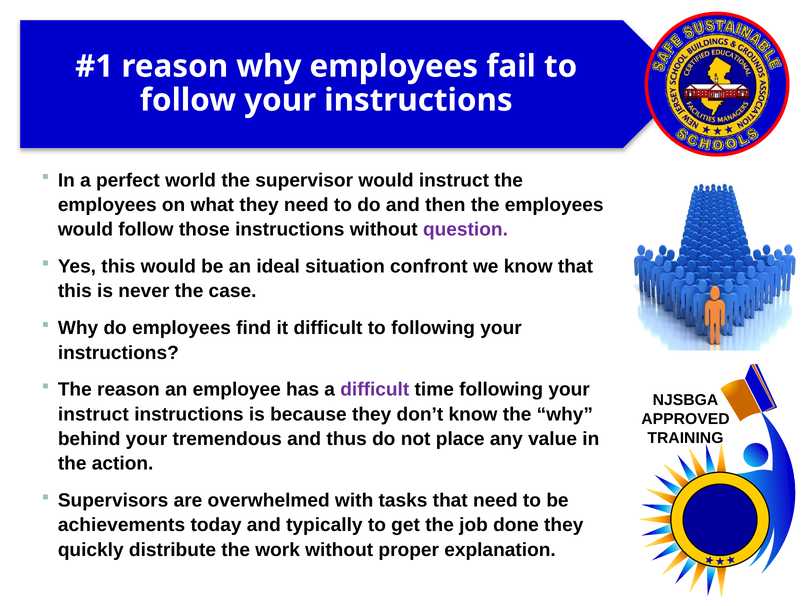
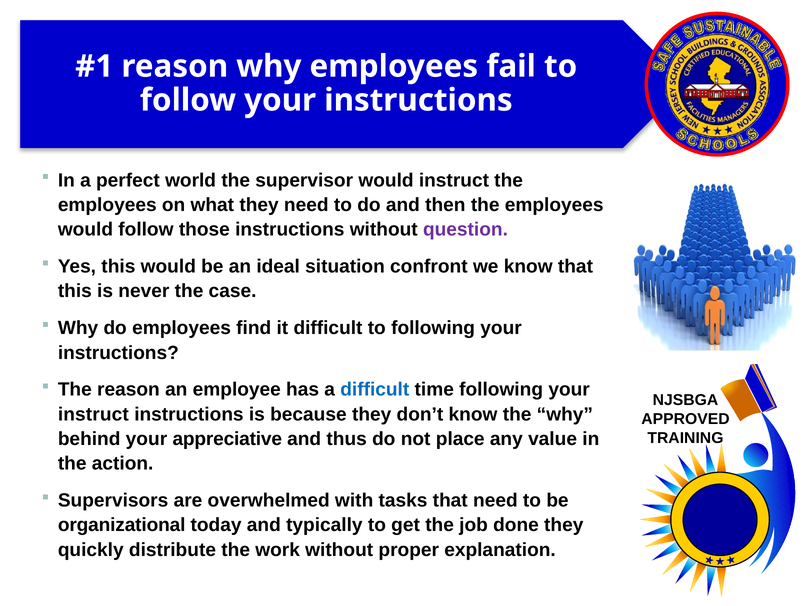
difficult at (375, 390) colour: purple -> blue
tremendous: tremendous -> appreciative
achievements: achievements -> organizational
